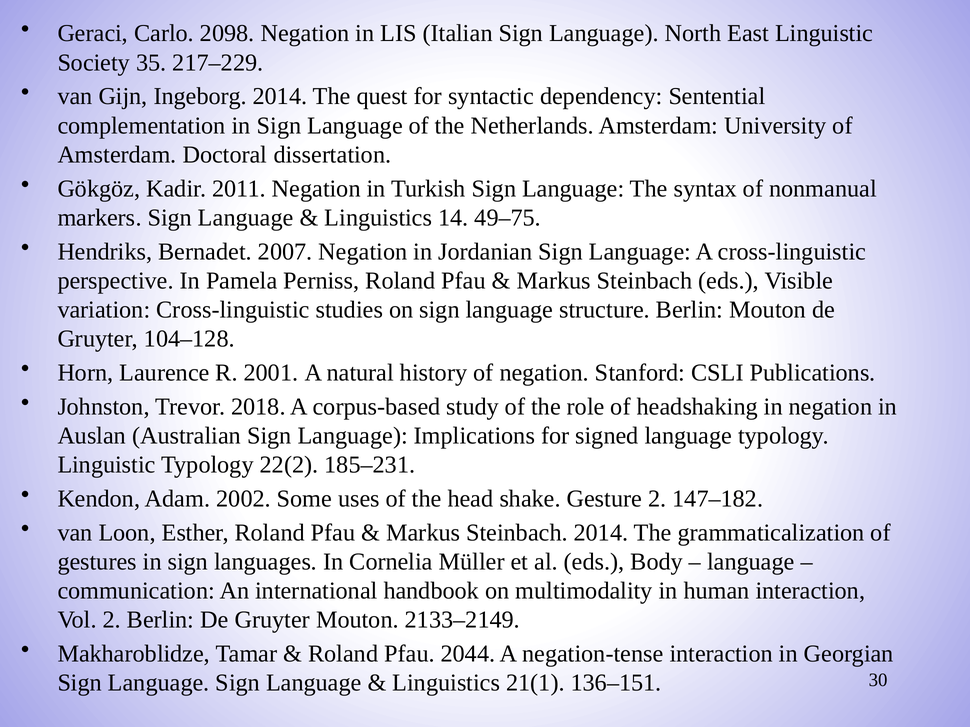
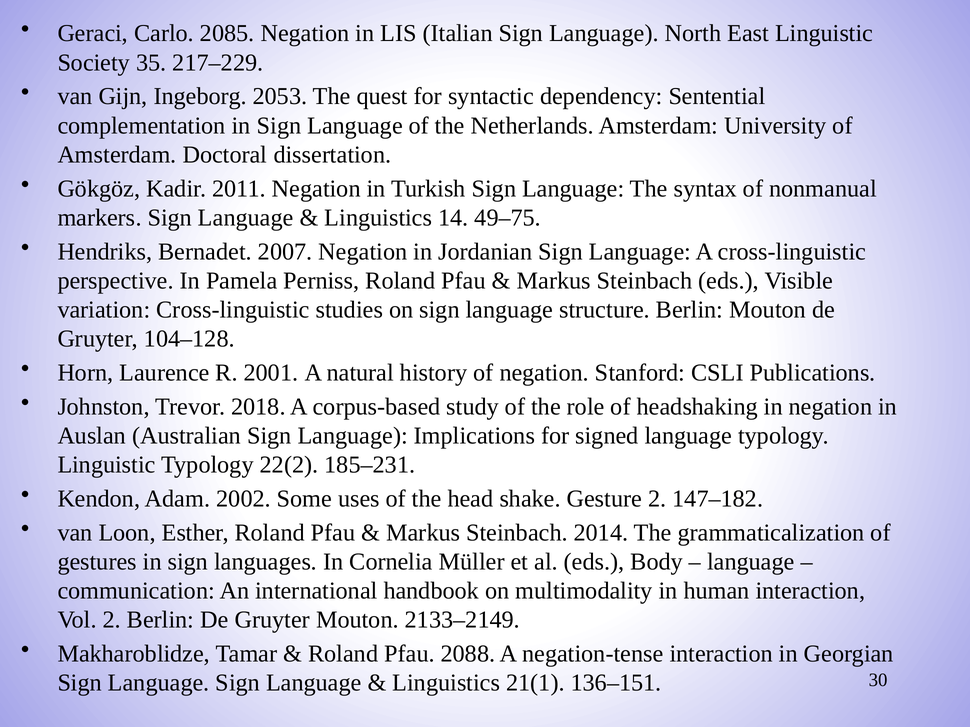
2098: 2098 -> 2085
Ingeborg 2014: 2014 -> 2053
2044: 2044 -> 2088
